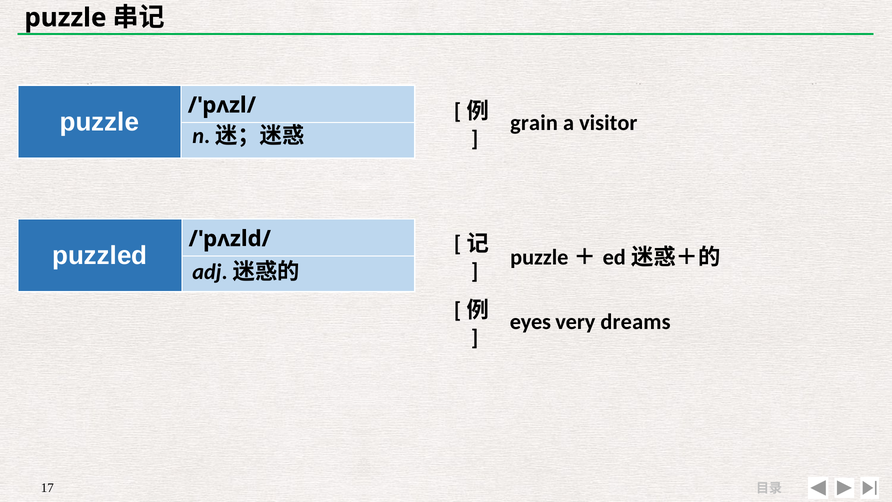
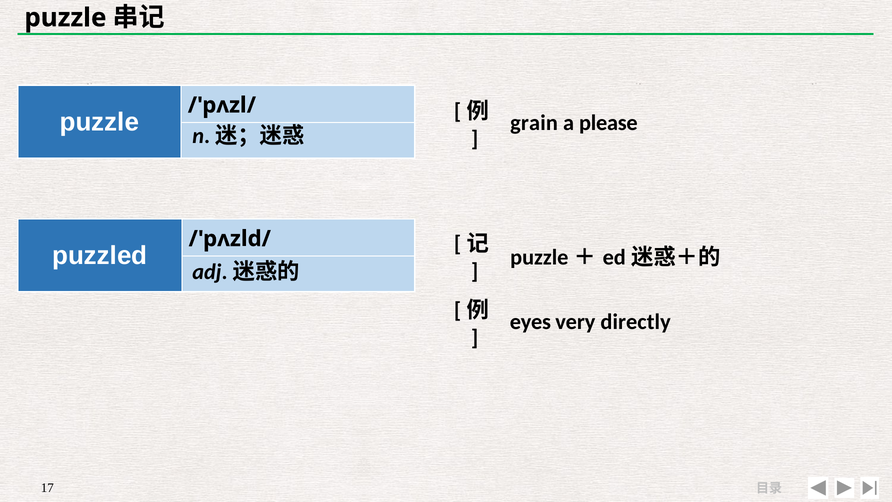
visitor: visitor -> please
dreams: dreams -> directly
